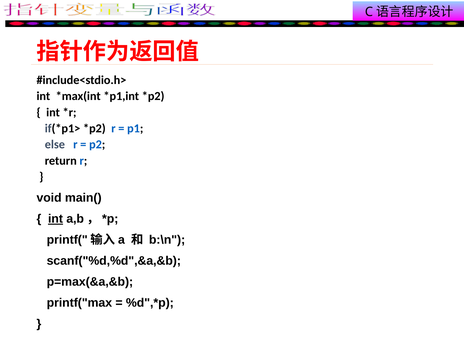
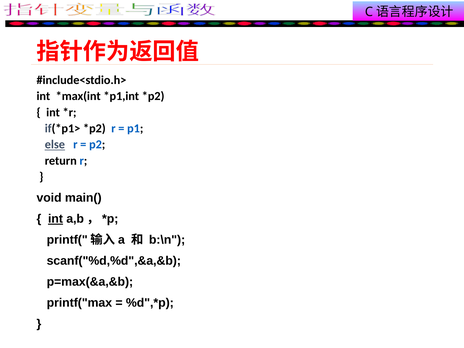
else underline: none -> present
